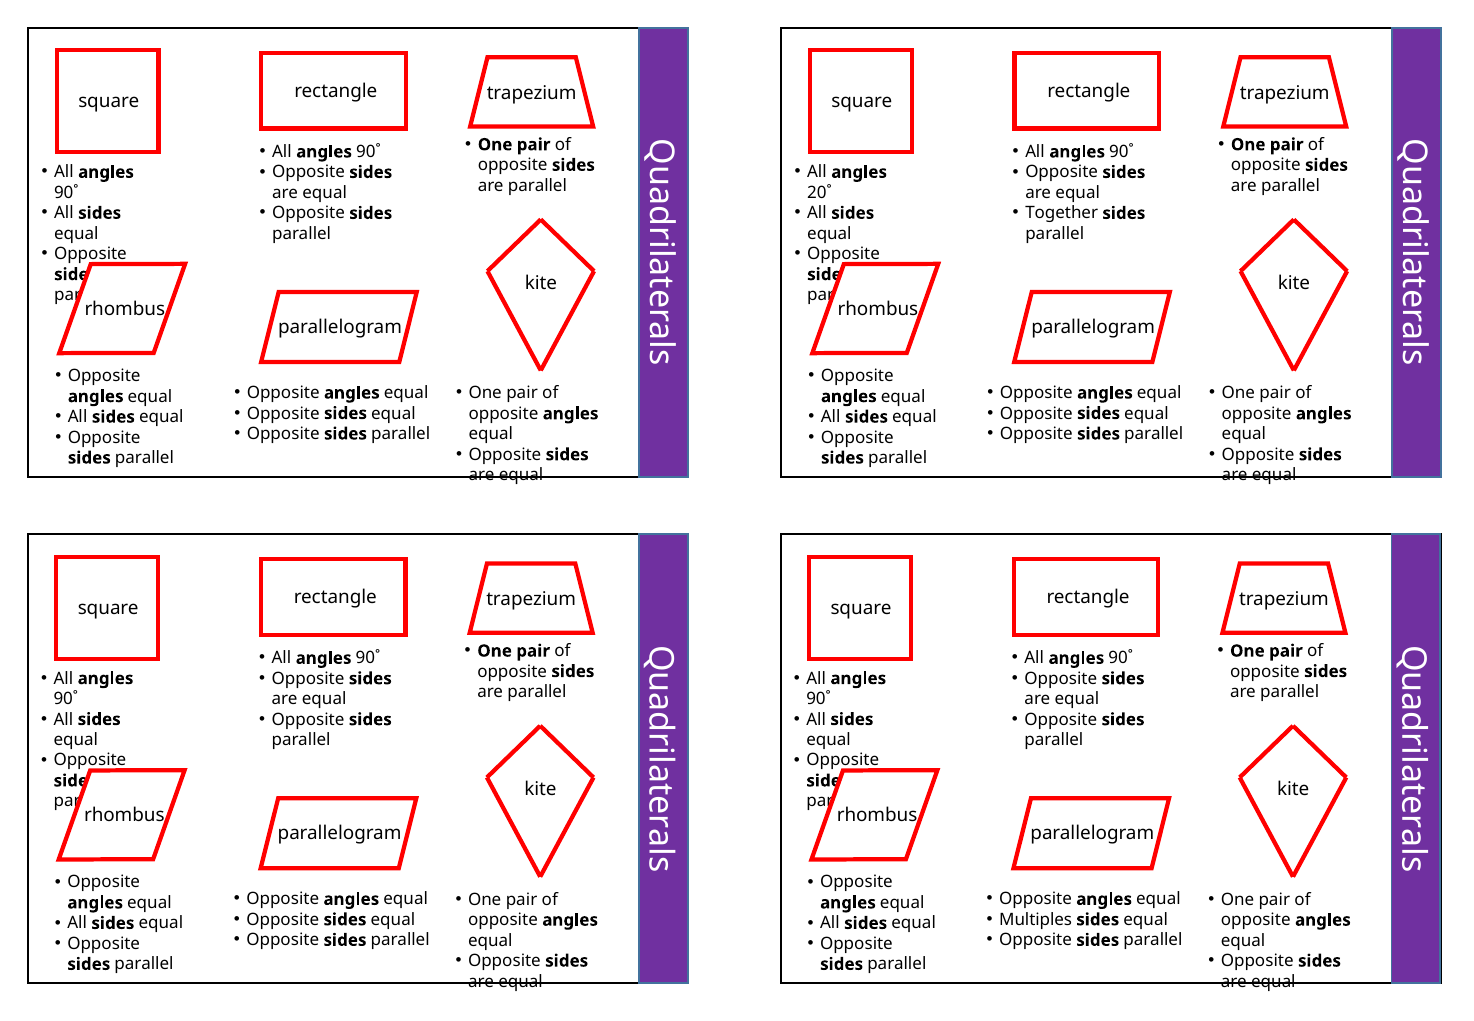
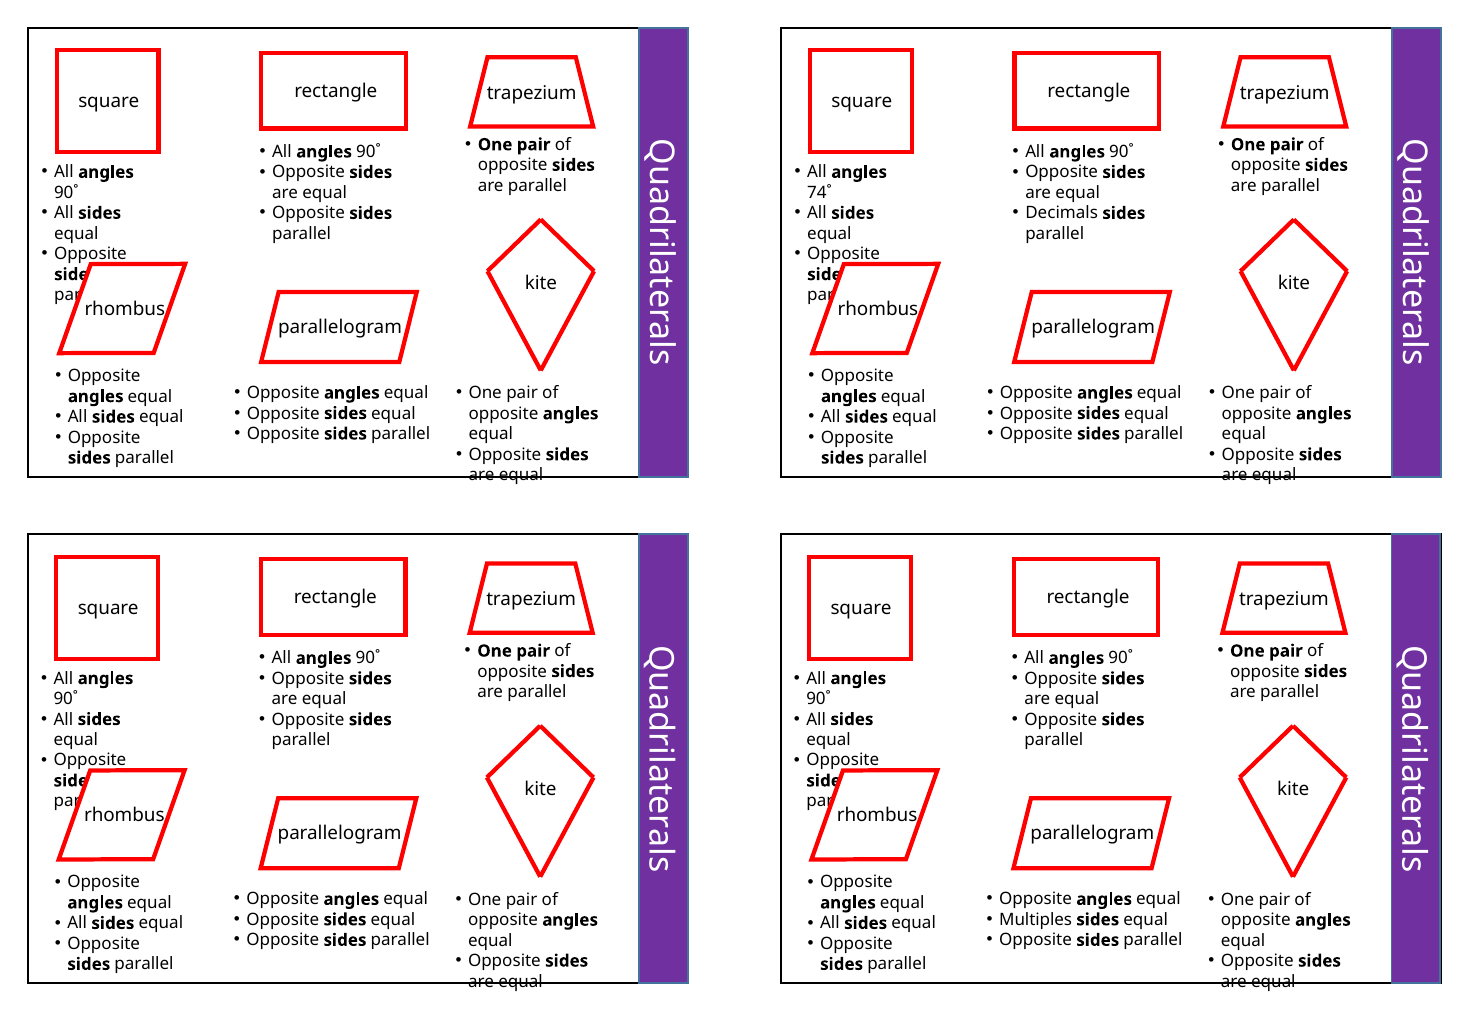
20˚: 20˚ -> 74˚
Together: Together -> Decimals
